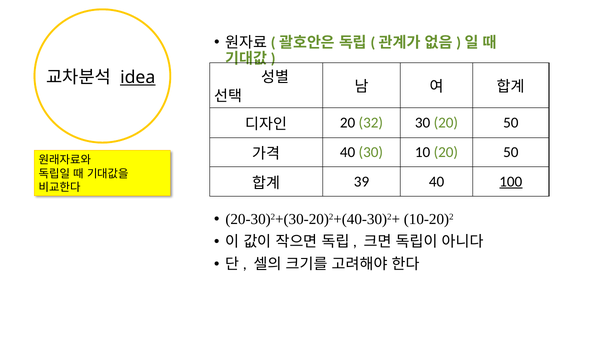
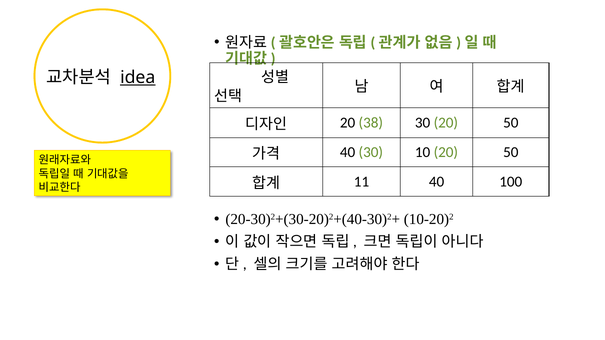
32: 32 -> 38
39: 39 -> 11
100 underline: present -> none
